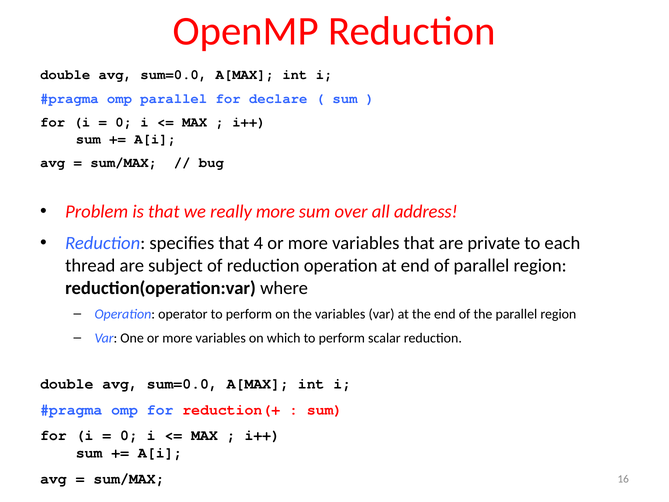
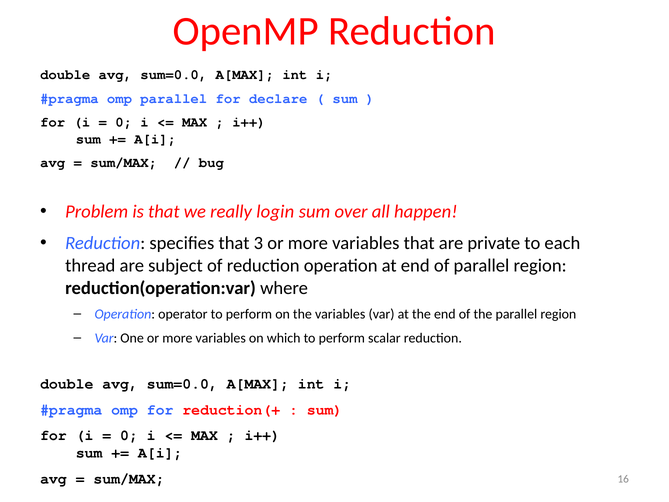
really more: more -> login
address: address -> happen
4: 4 -> 3
